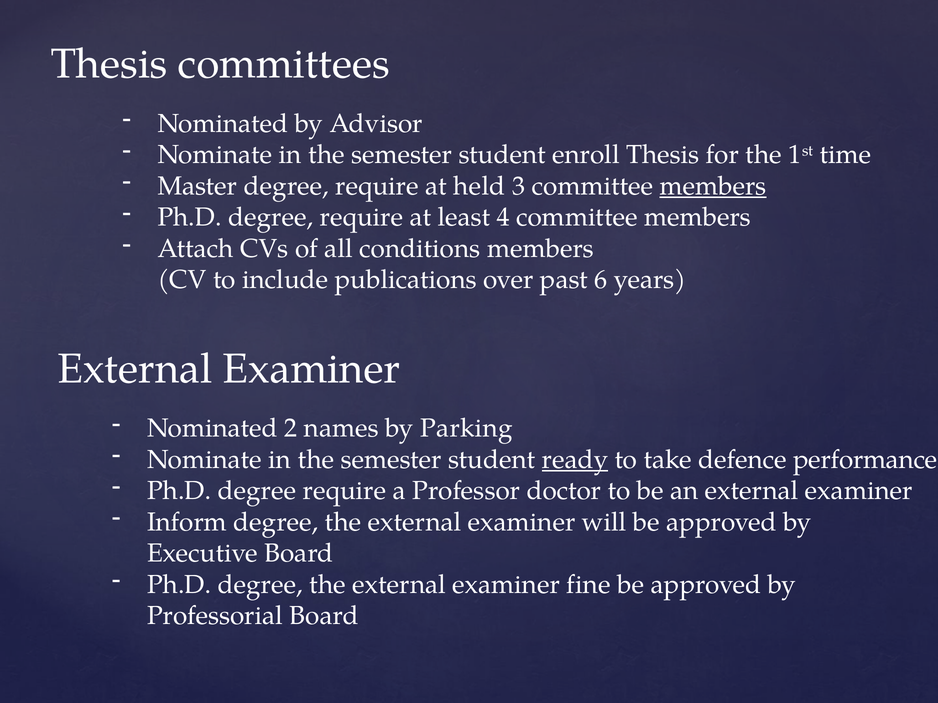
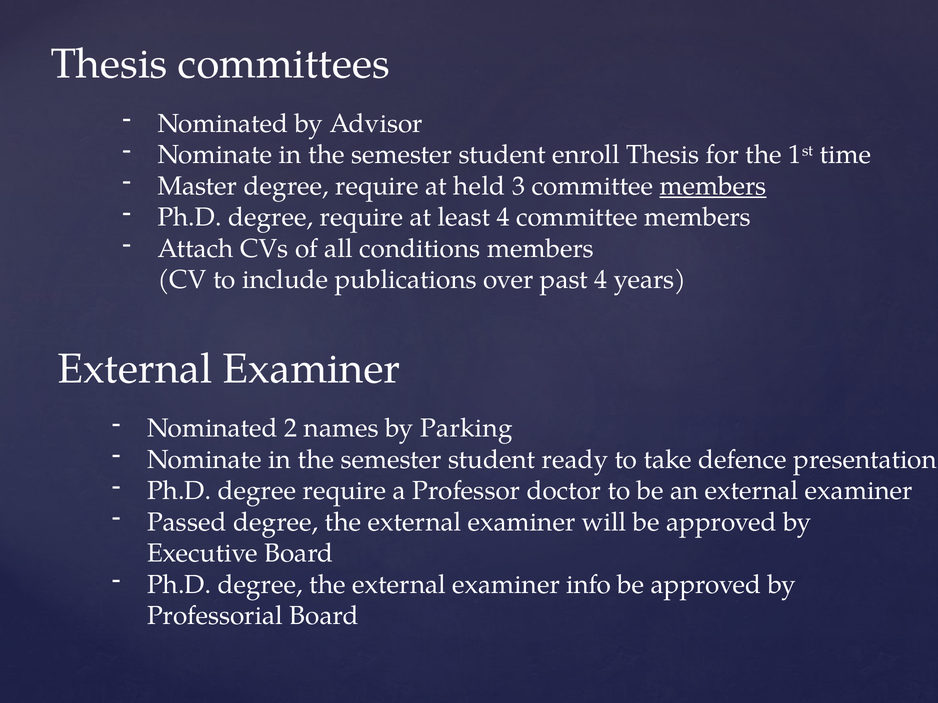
past 6: 6 -> 4
ready underline: present -> none
performance: performance -> presentation
Inform: Inform -> Passed
fine: fine -> info
